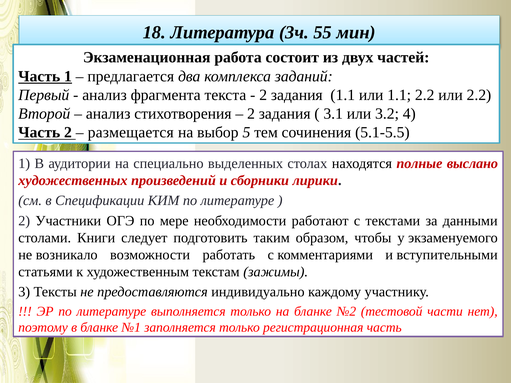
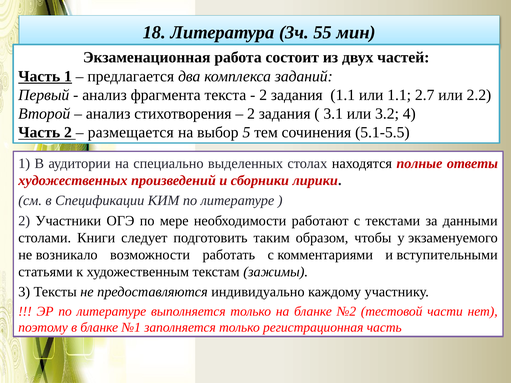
1.1 2.2: 2.2 -> 2.7
выслано: выслано -> ответы
